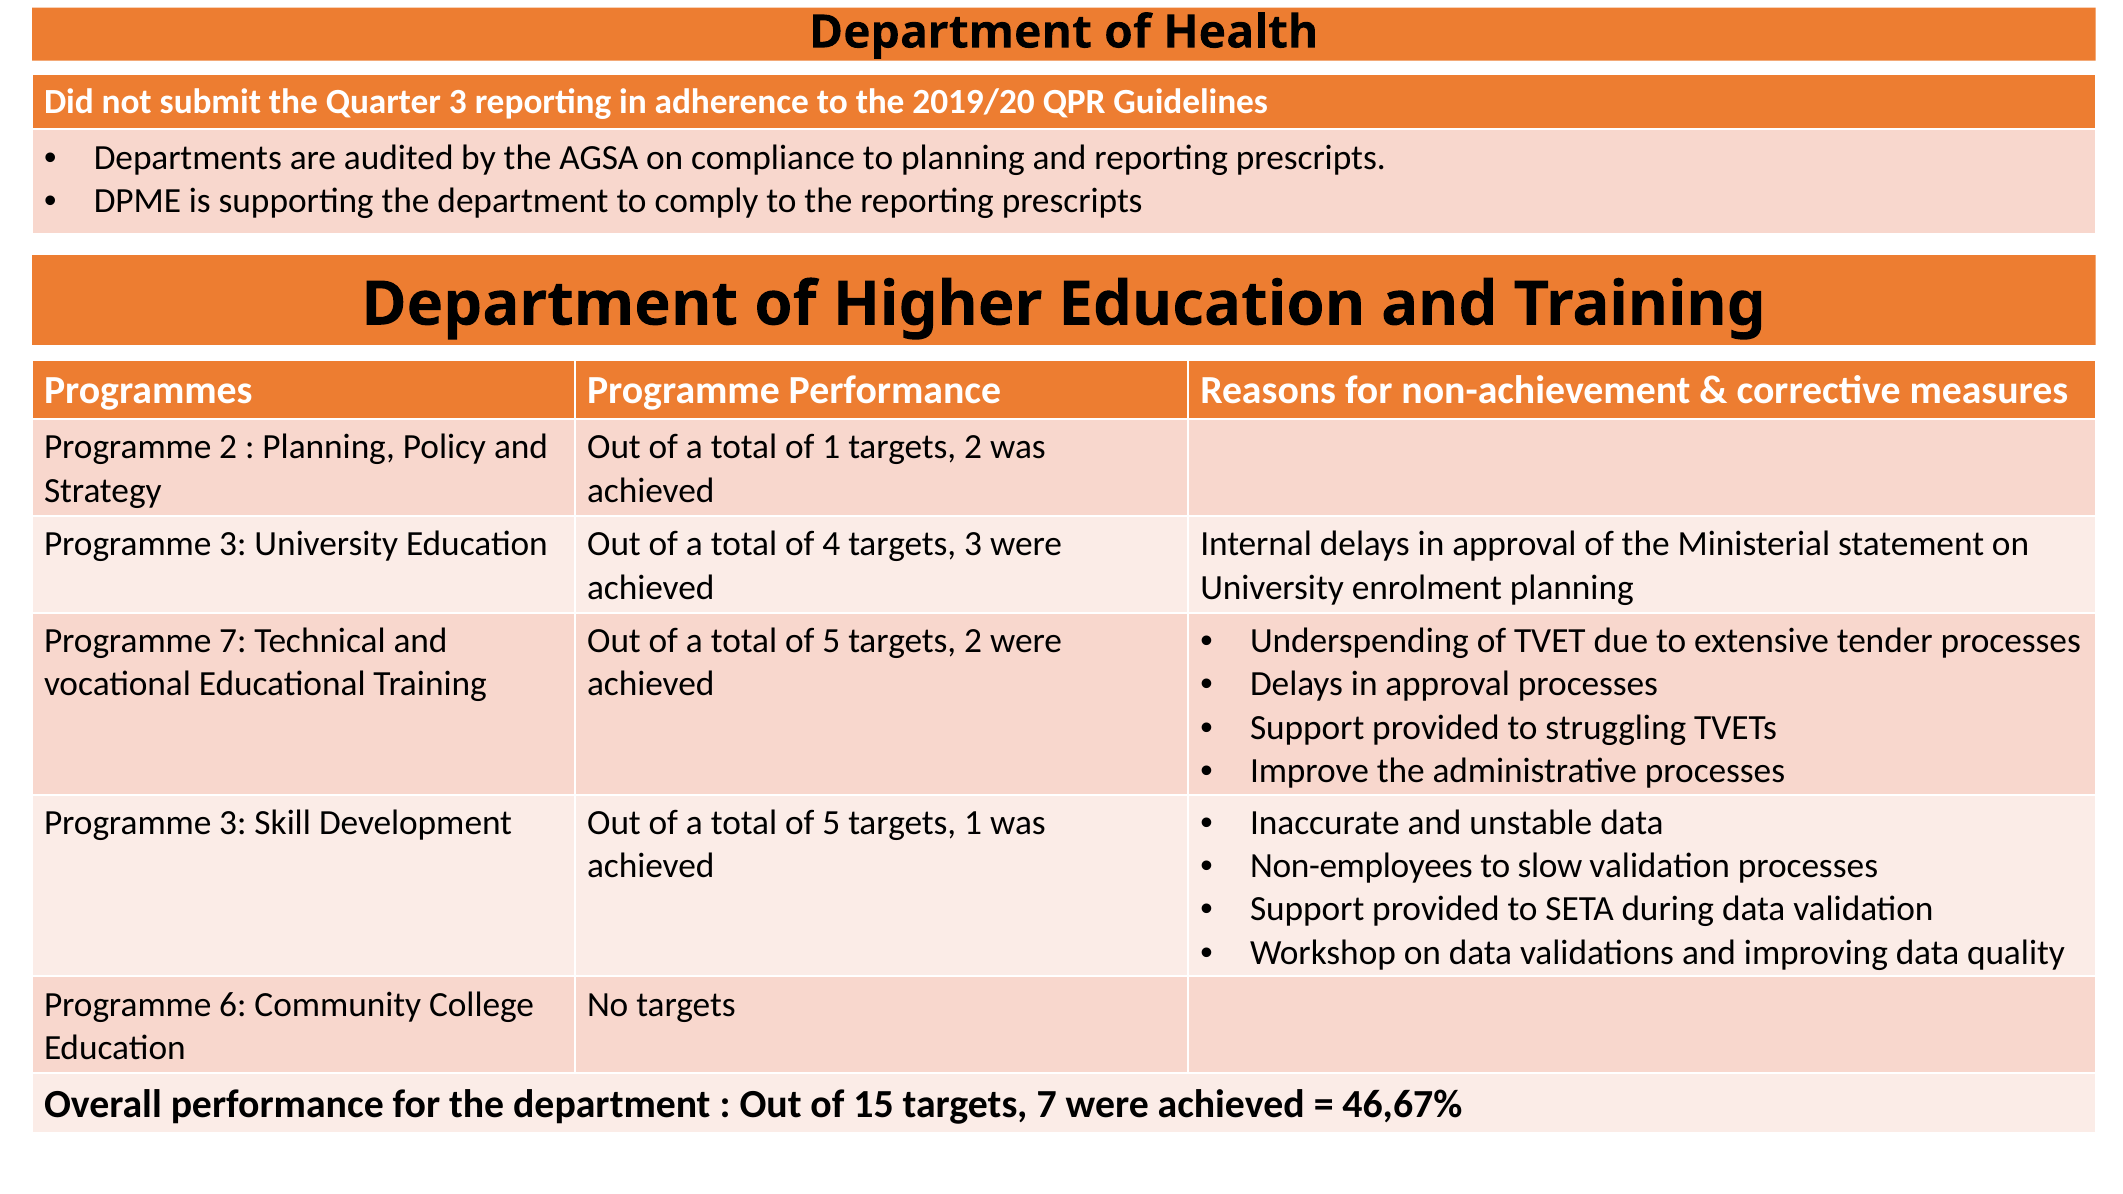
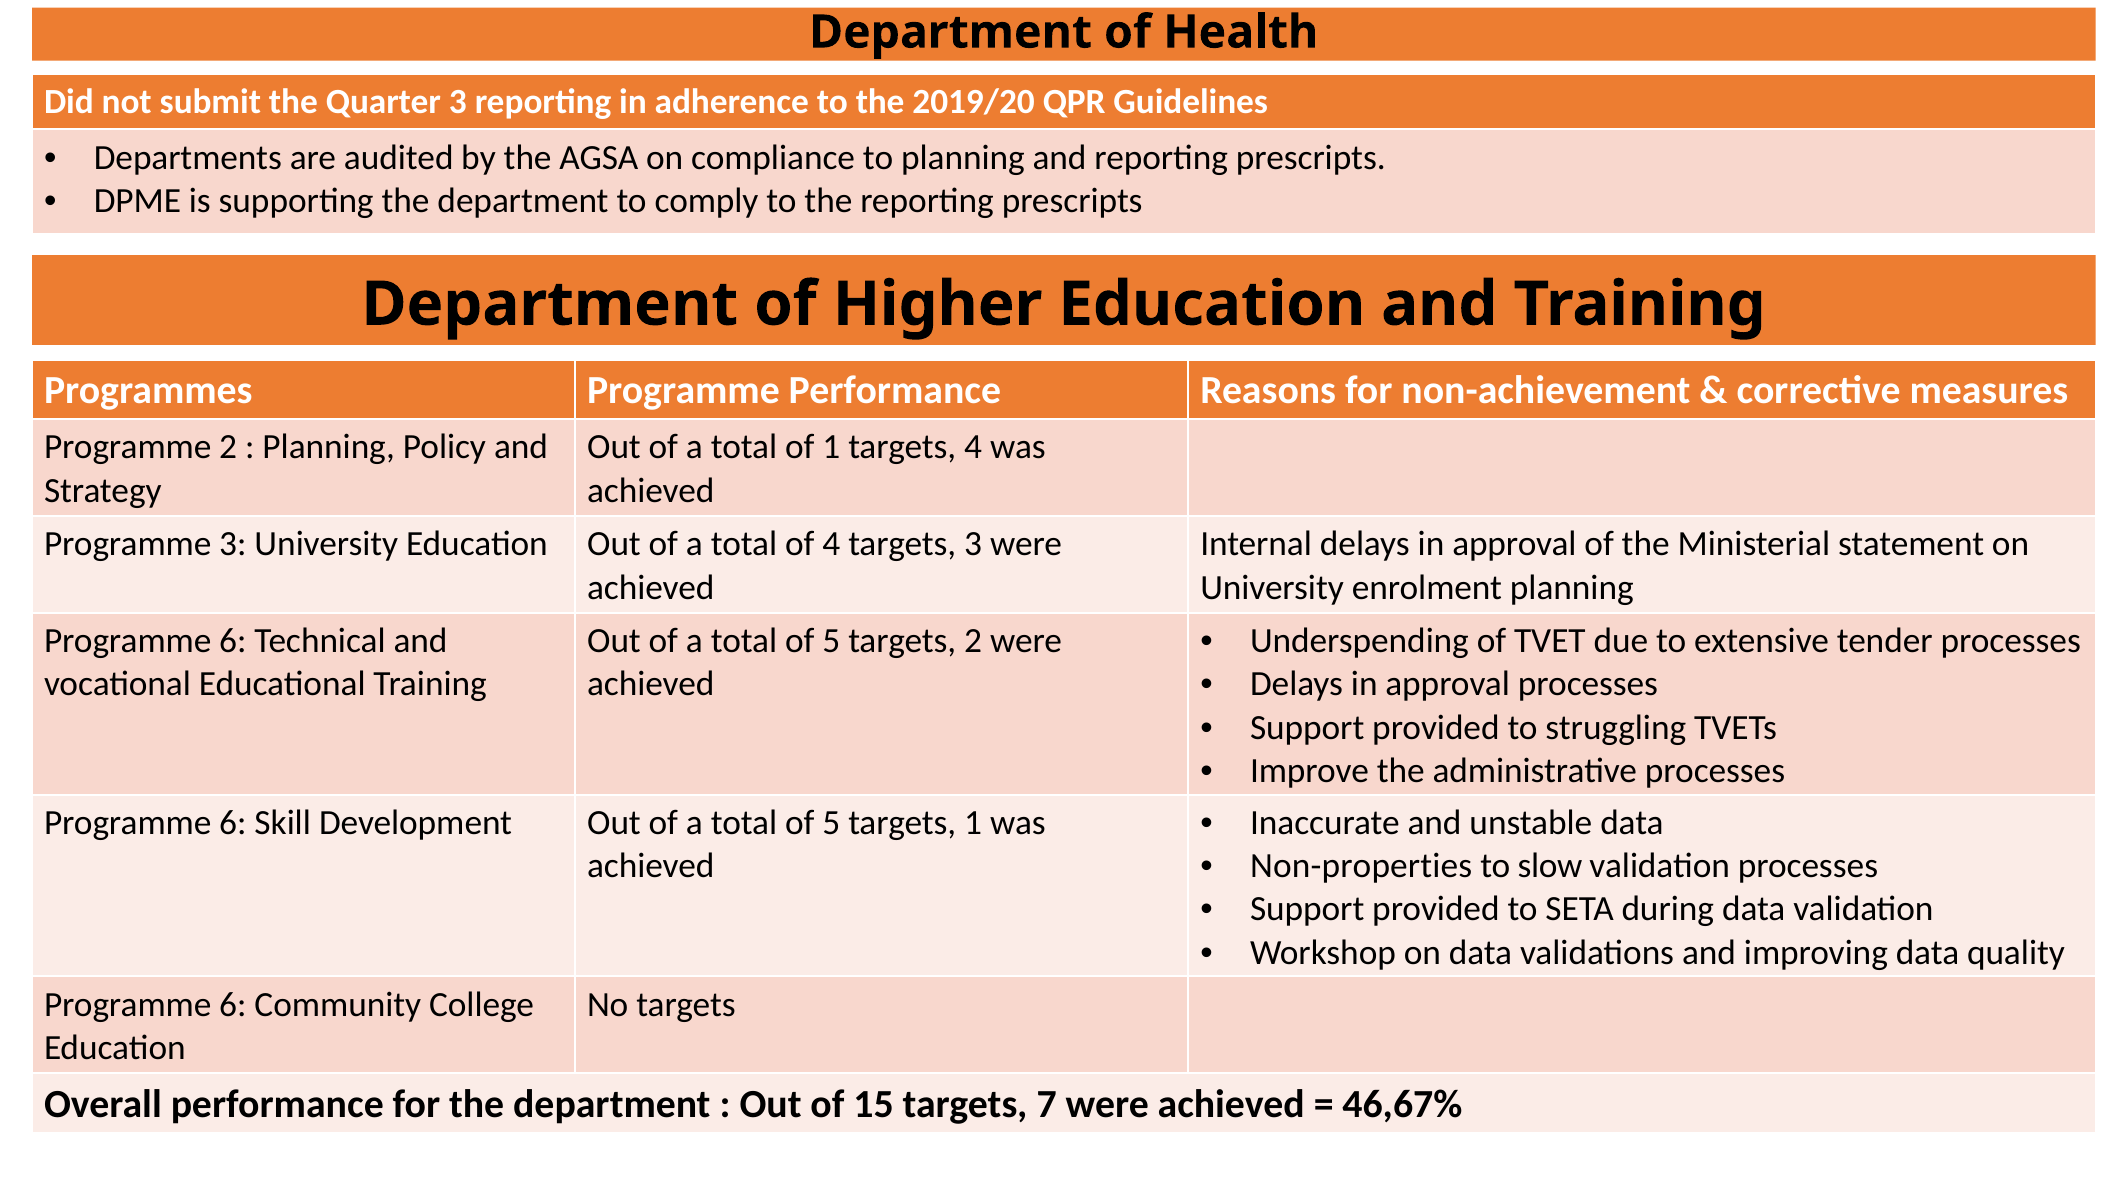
1 targets 2: 2 -> 4
7 at (233, 641): 7 -> 6
3 at (233, 823): 3 -> 6
Non-employees: Non-employees -> Non-properties
